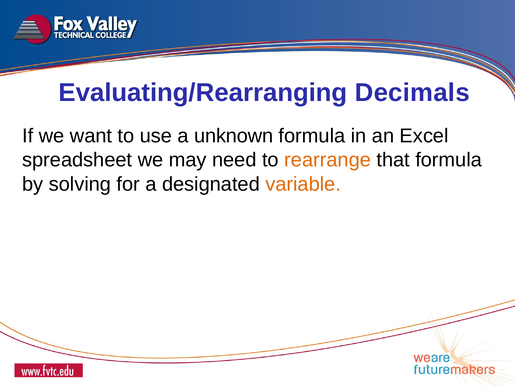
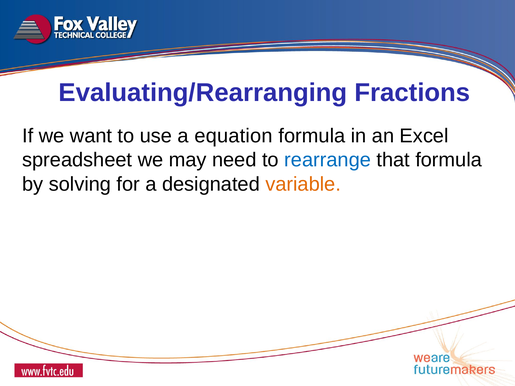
Decimals: Decimals -> Fractions
unknown: unknown -> equation
rearrange colour: orange -> blue
